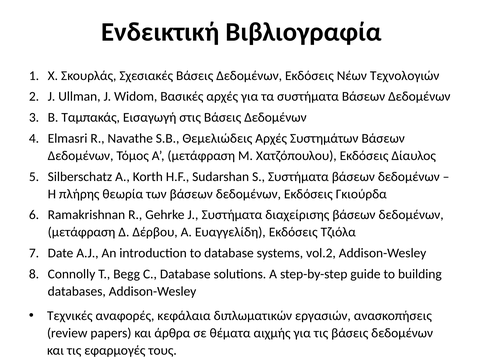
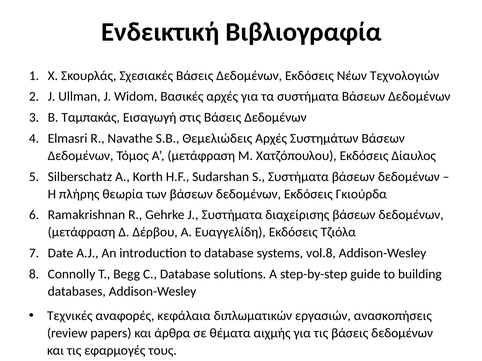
vol.2: vol.2 -> vol.8
